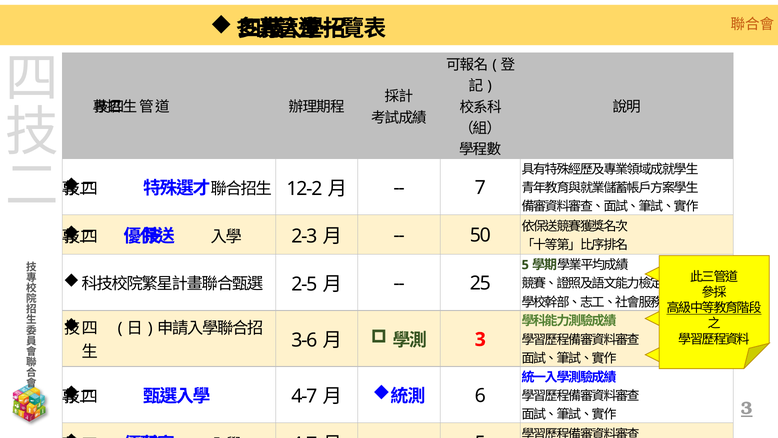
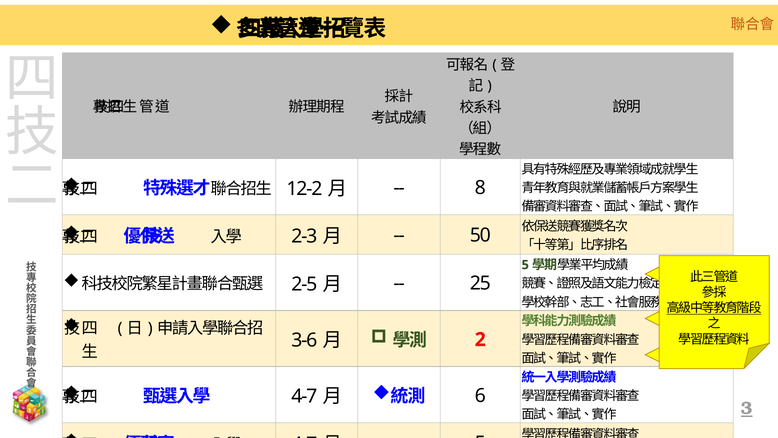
7: 7 -> 8
3 at (480, 339): 3 -> 2
